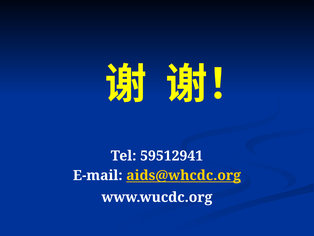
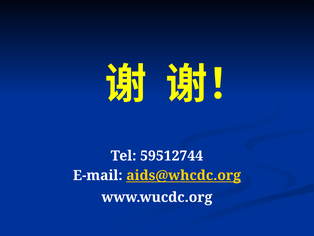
59512941: 59512941 -> 59512744
